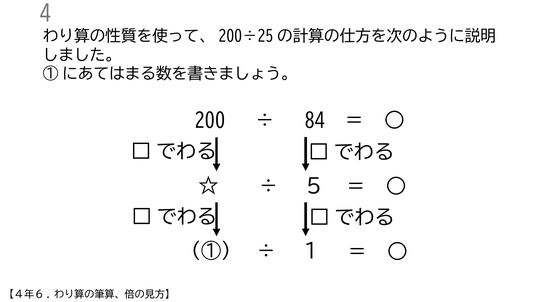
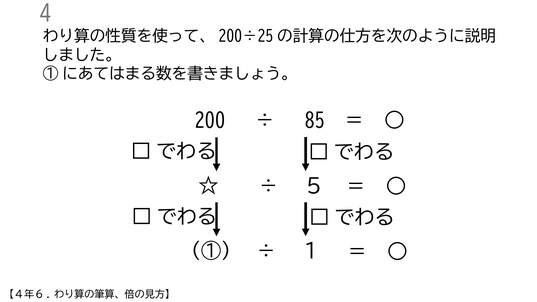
84: 84 -> 85
